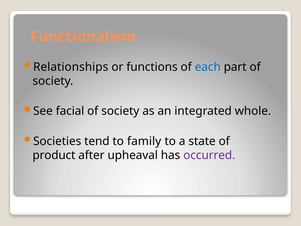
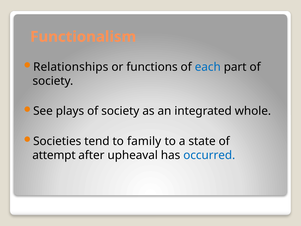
facial: facial -> plays
product: product -> attempt
occurred colour: purple -> blue
